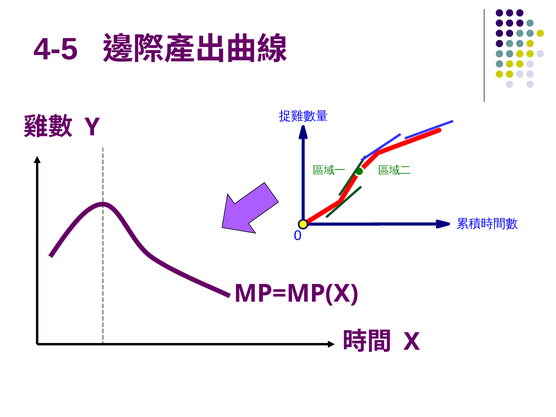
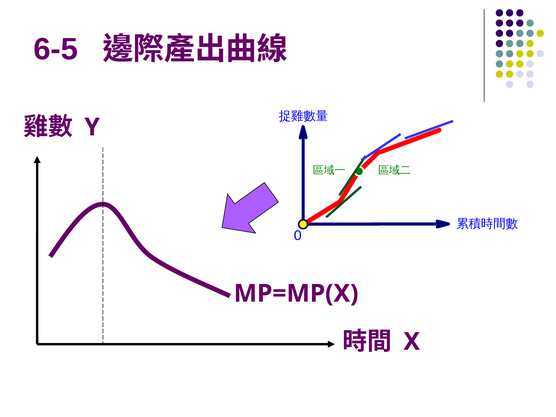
4-5: 4-5 -> 6-5
